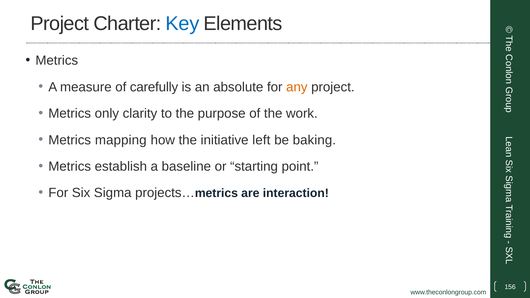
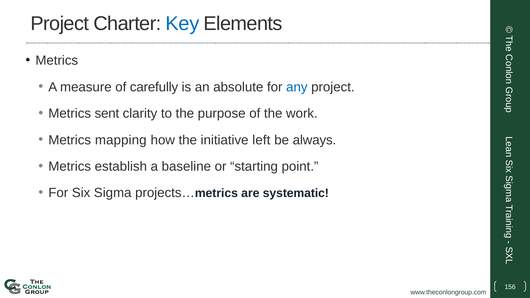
any colour: orange -> blue
only: only -> sent
baking: baking -> always
interaction: interaction -> systematic
